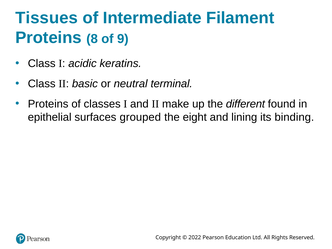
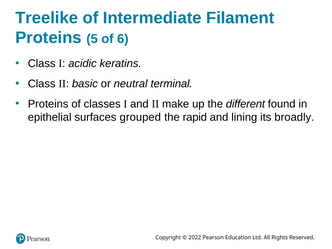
Tissues: Tissues -> Treelike
8: 8 -> 5
9: 9 -> 6
eight: eight -> rapid
binding: binding -> broadly
